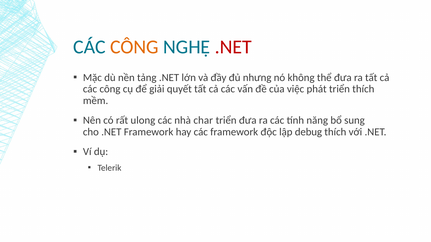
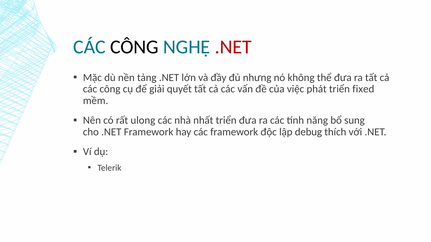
CÔNG at (134, 47) colour: orange -> black
triển thích: thích -> fixed
char: char -> nhất
